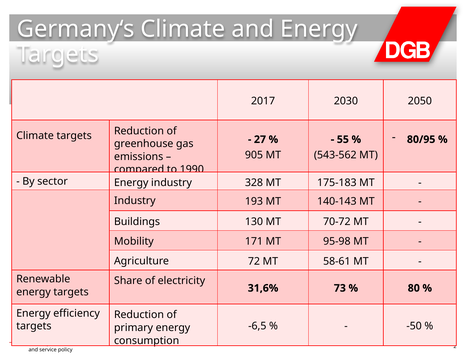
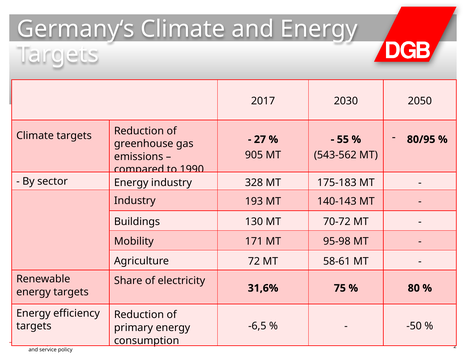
73: 73 -> 75
